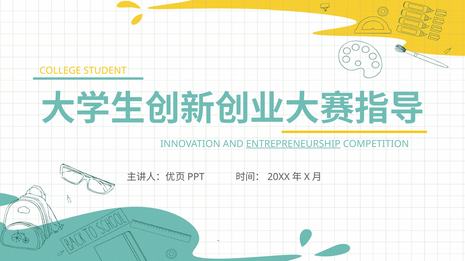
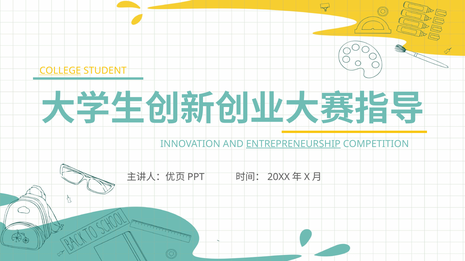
COLLEGE underline: none -> present
